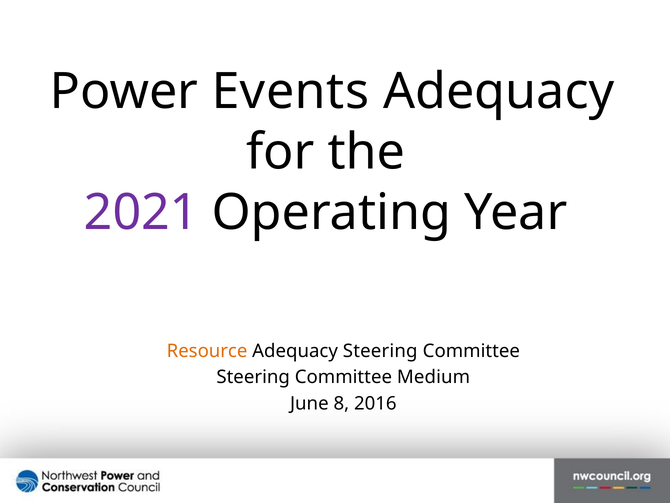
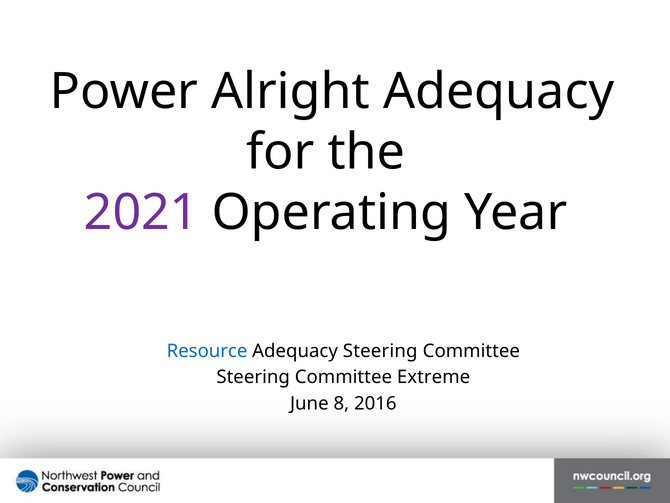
Events: Events -> Alright
Resource colour: orange -> blue
Medium: Medium -> Extreme
